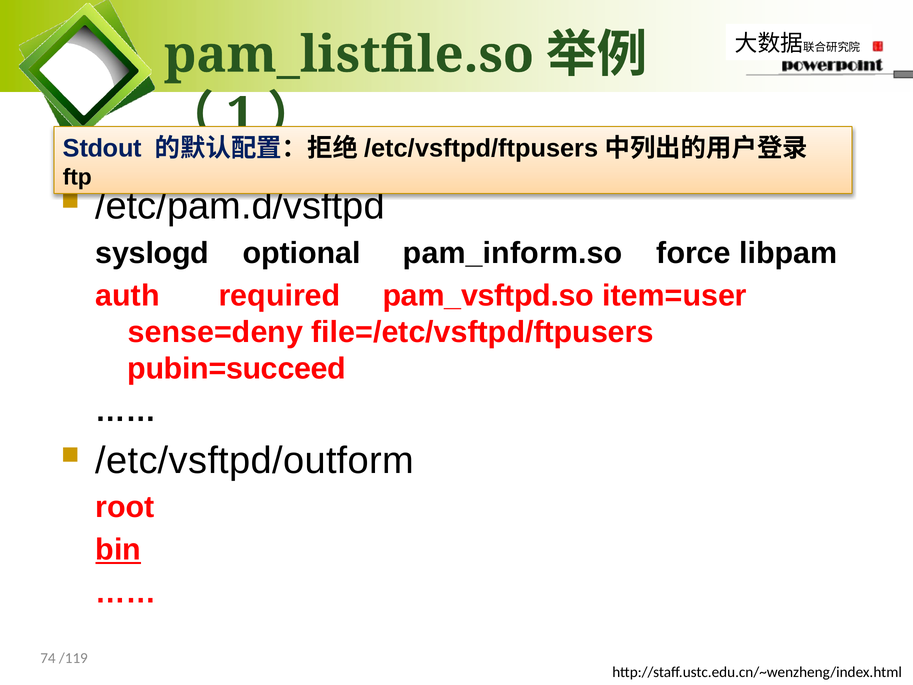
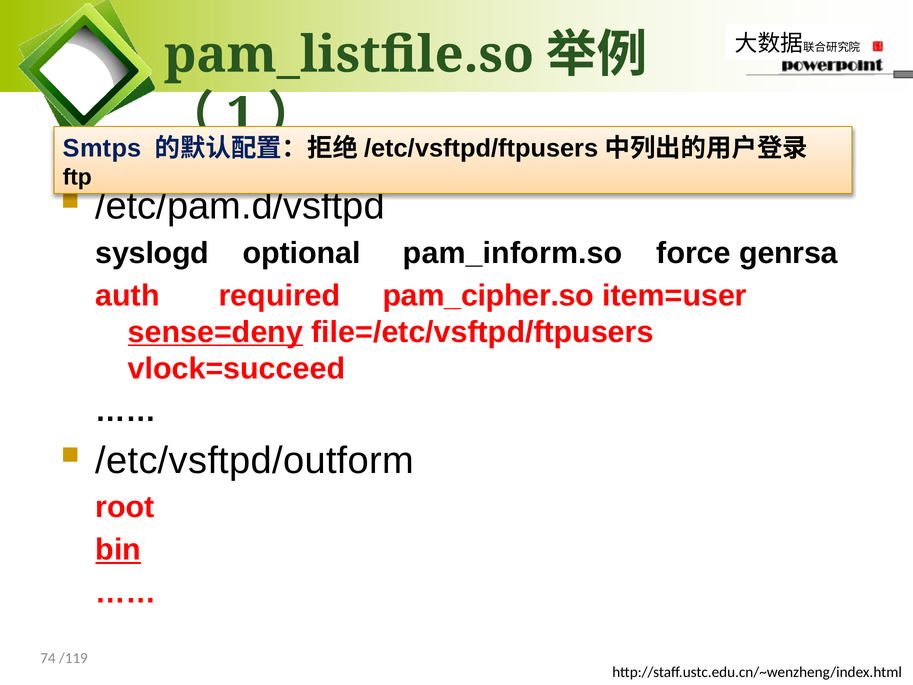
Stdout: Stdout -> Smtps
libpam: libpam -> genrsa
pam_vsftpd.so: pam_vsftpd.so -> pam_cipher.so
sense=deny underline: none -> present
pubin=succeed: pubin=succeed -> vlock=succeed
